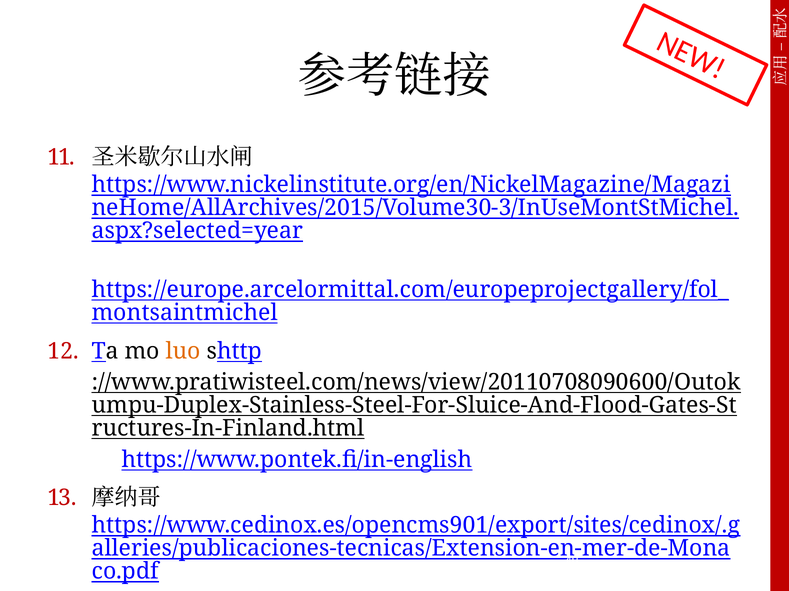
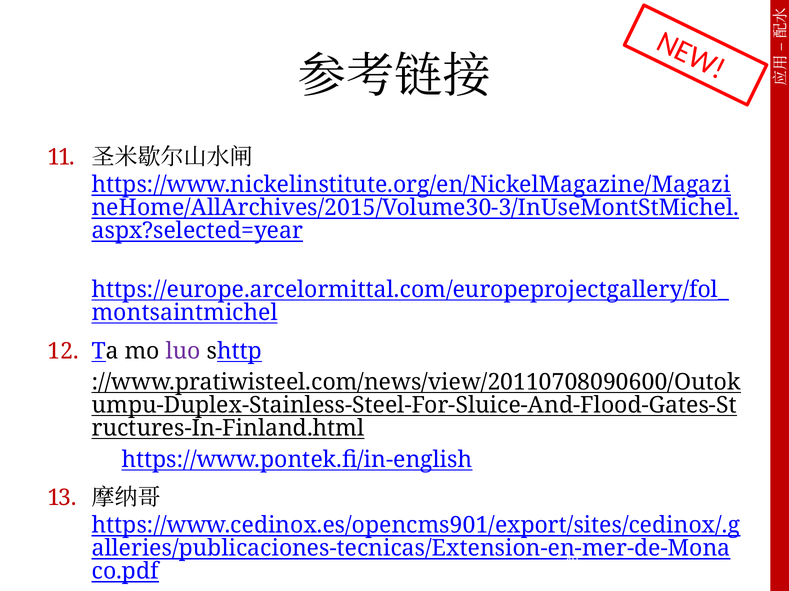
luo colour: orange -> purple
